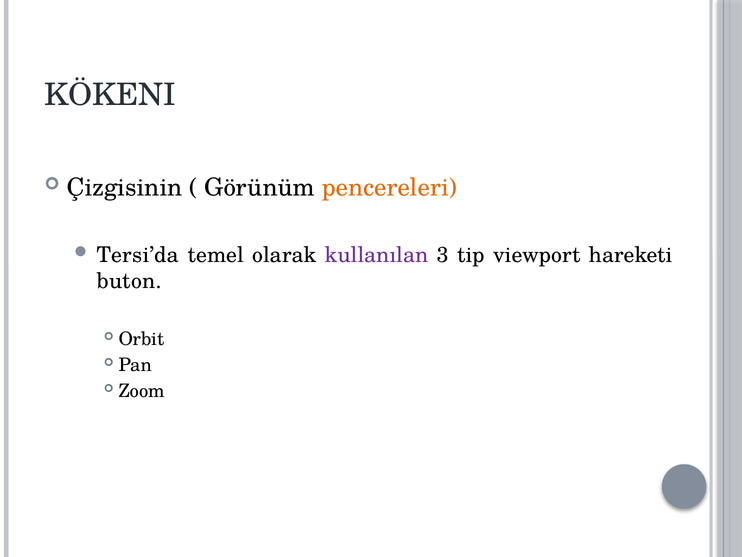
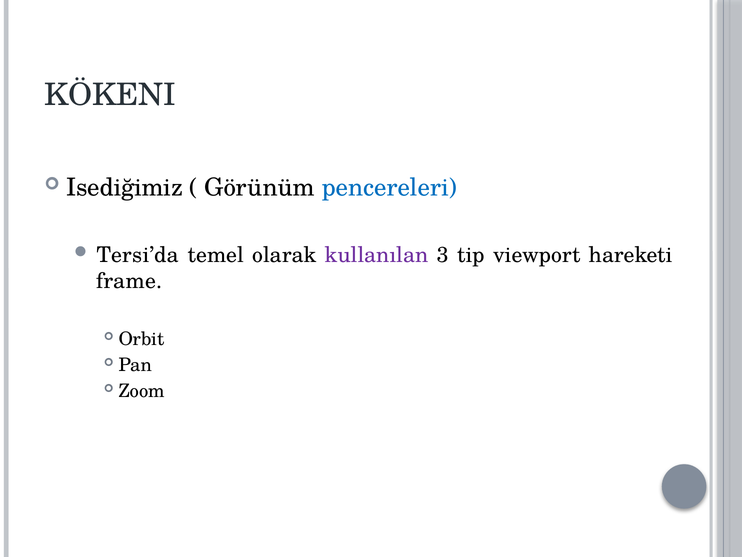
Çizgisinin: Çizgisinin -> Isediğimiz
pencereleri colour: orange -> blue
buton: buton -> frame
